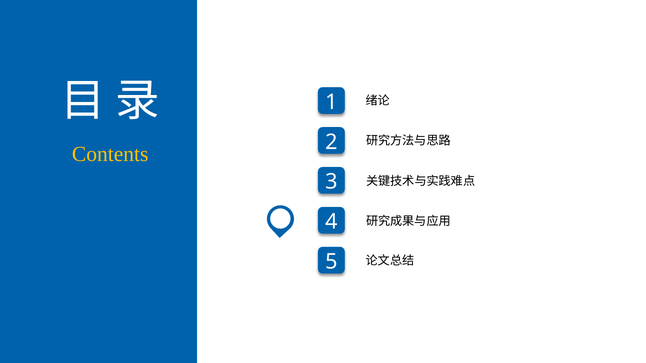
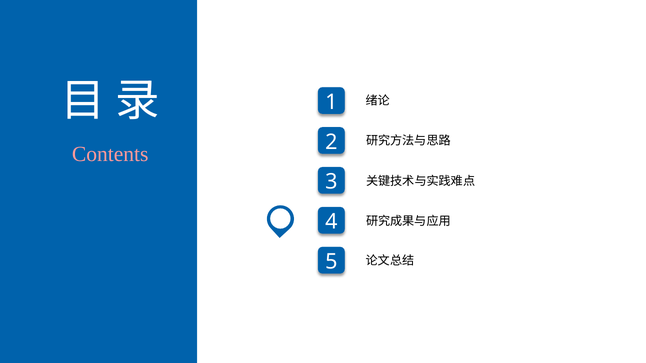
Contents colour: yellow -> pink
